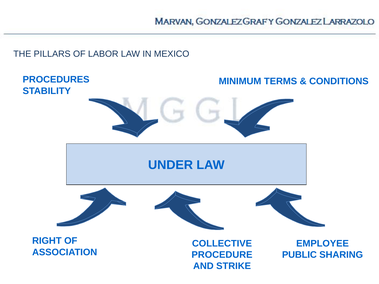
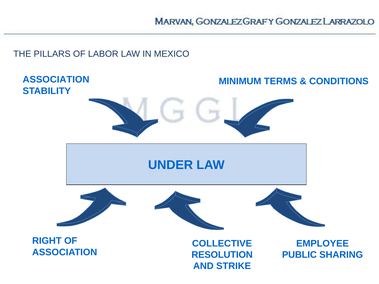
PROCEDURES at (56, 80): PROCEDURES -> ASSOCIATION
PROCEDURE: PROCEDURE -> RESOLUTION
